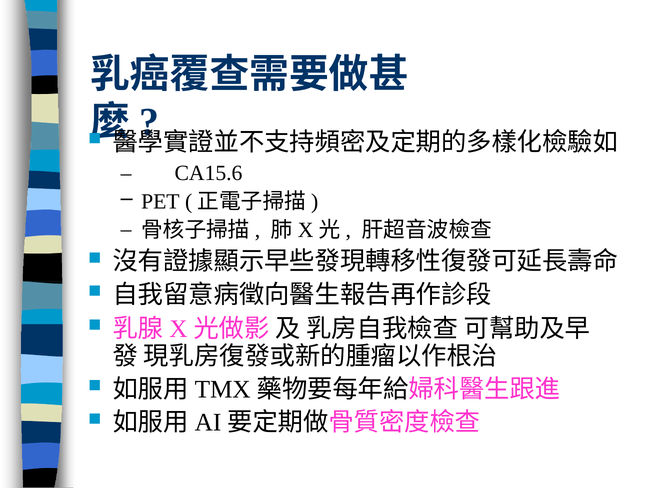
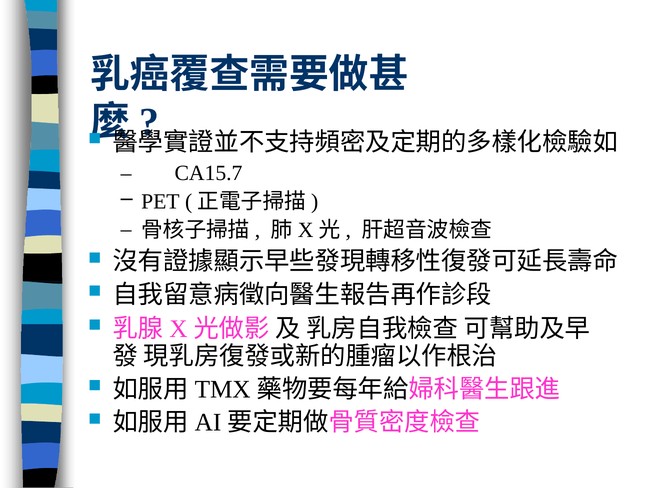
CA15.6: CA15.6 -> CA15.7
